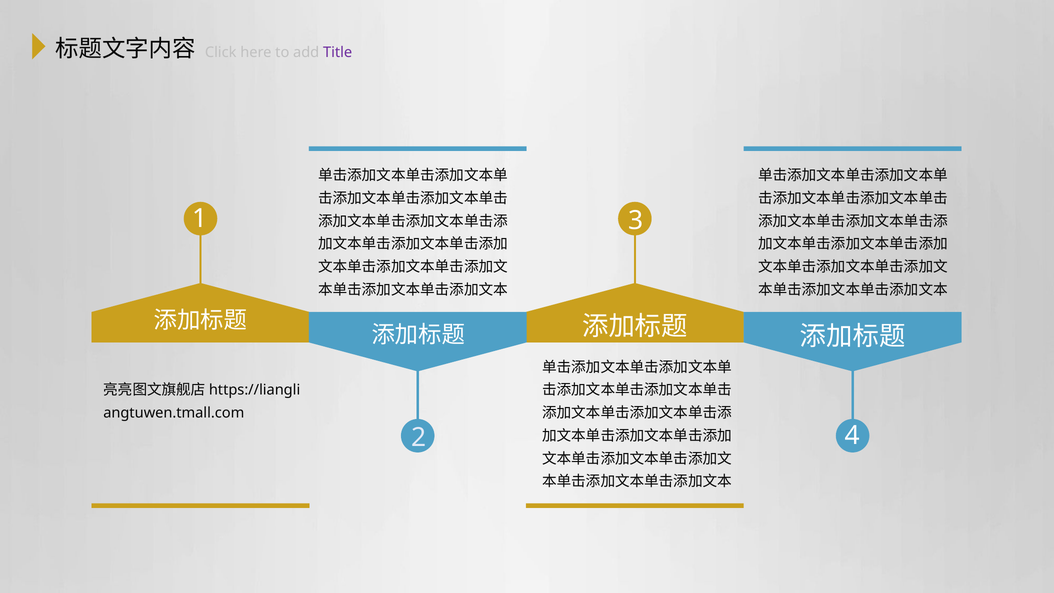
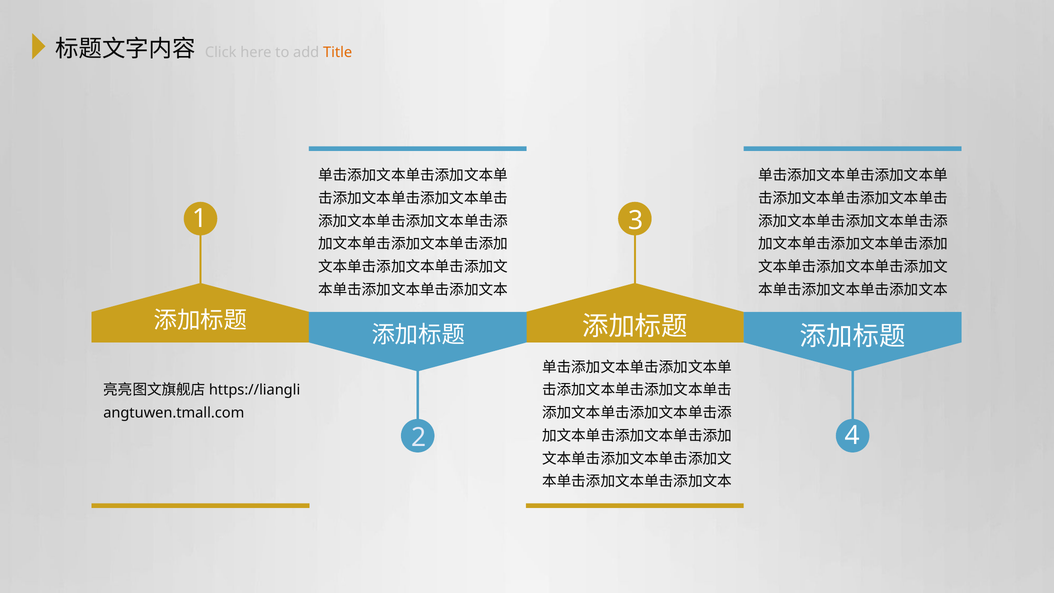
Title colour: purple -> orange
